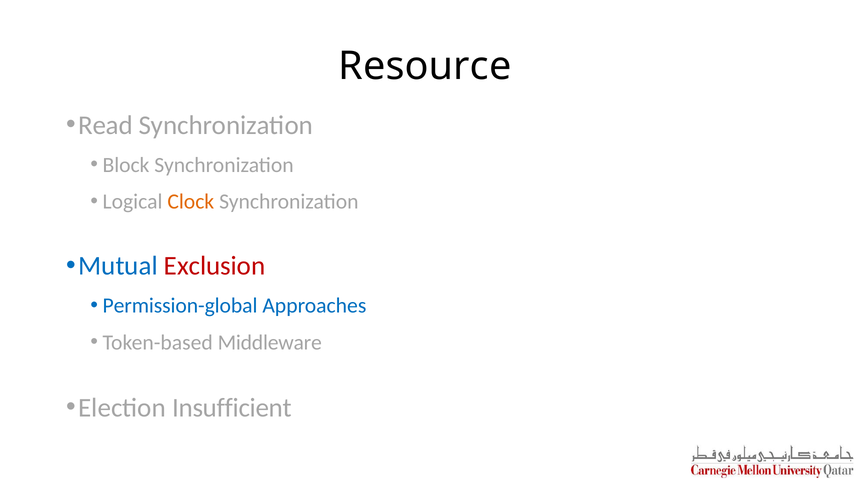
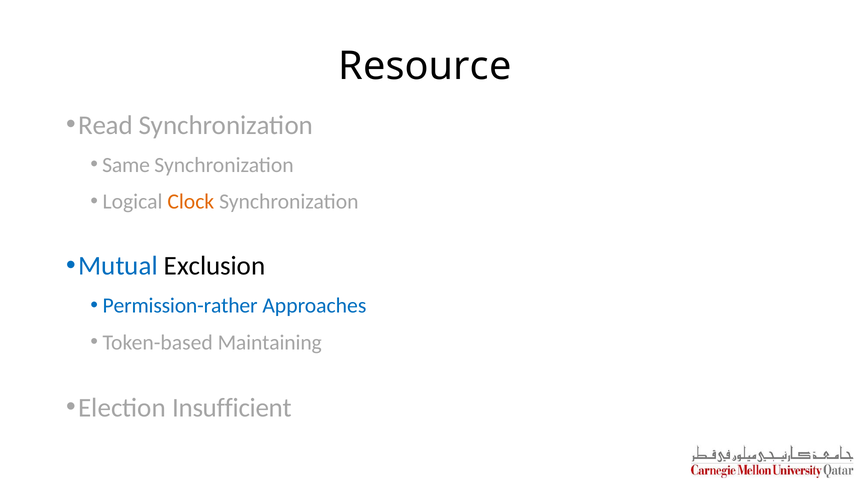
Block: Block -> Same
Exclusion colour: red -> black
Permission-global: Permission-global -> Permission-rather
Middleware: Middleware -> Maintaining
